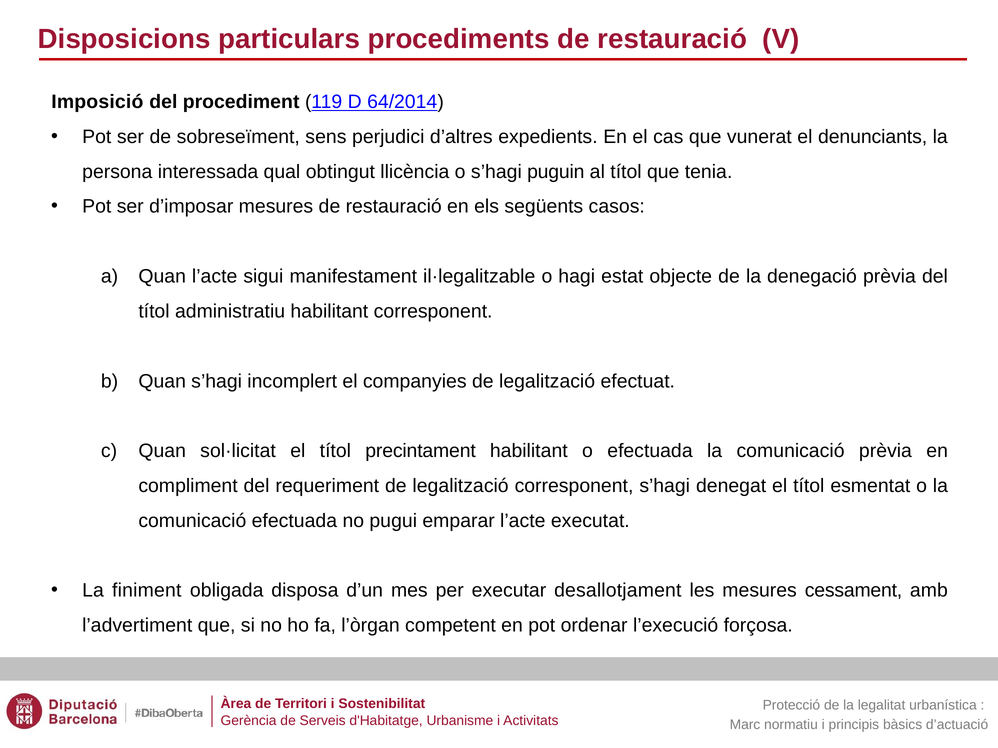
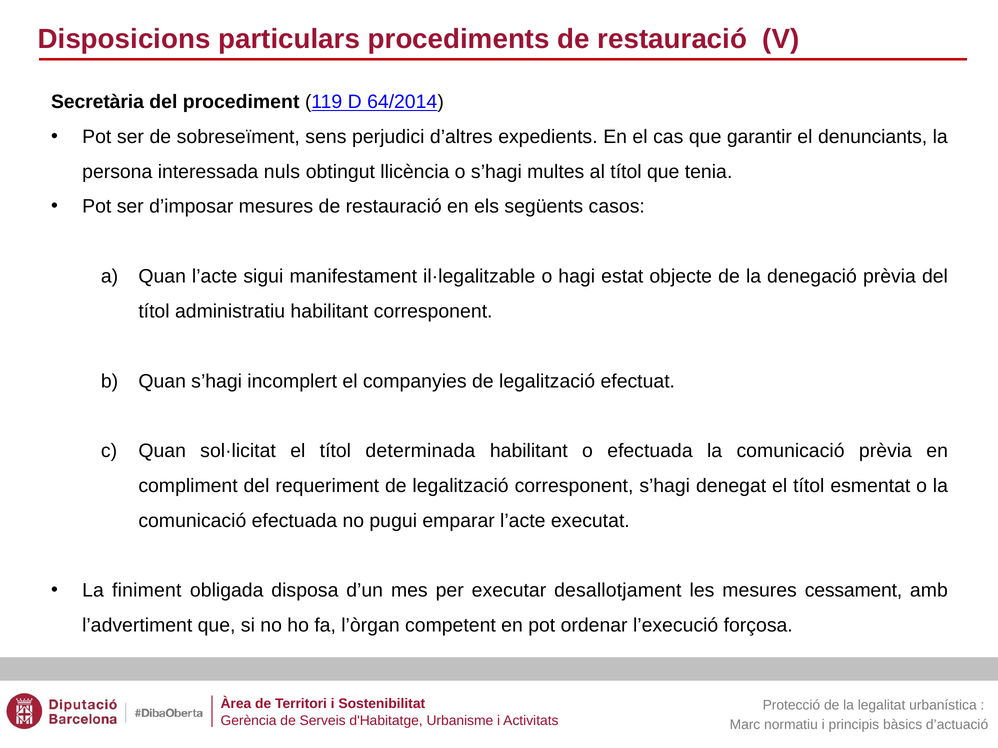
Imposició: Imposició -> Secretària
vunerat: vunerat -> garantir
qual: qual -> nuls
puguin: puguin -> multes
precintament: precintament -> determinada
